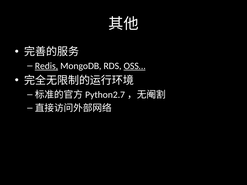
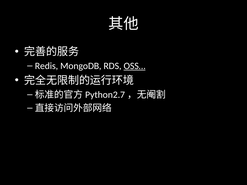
Redis underline: present -> none
